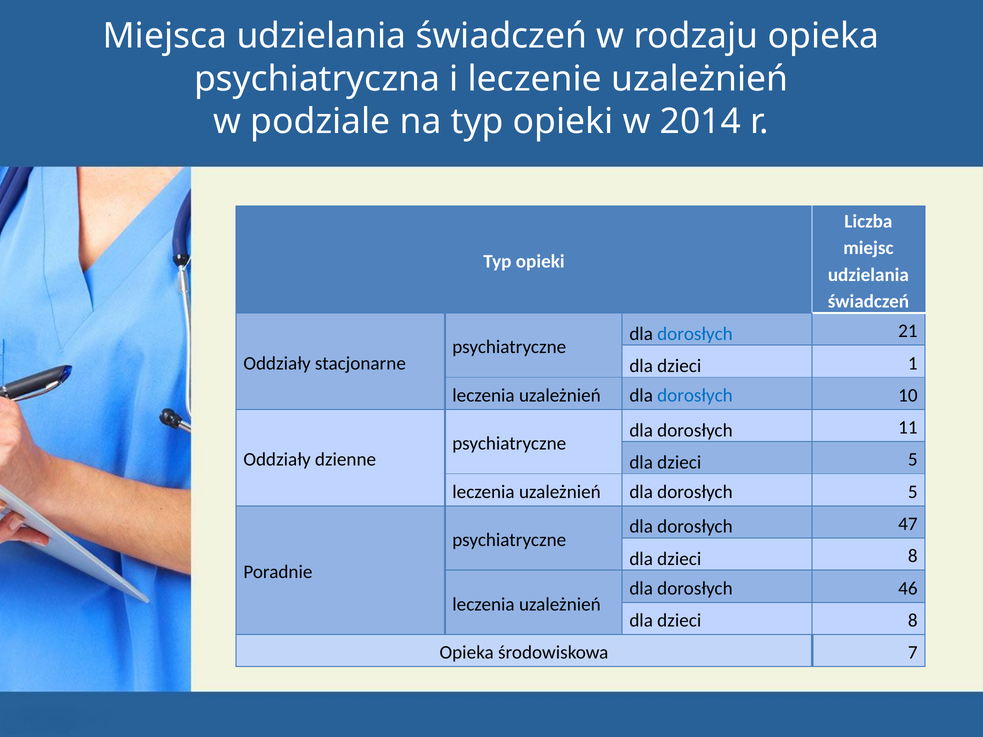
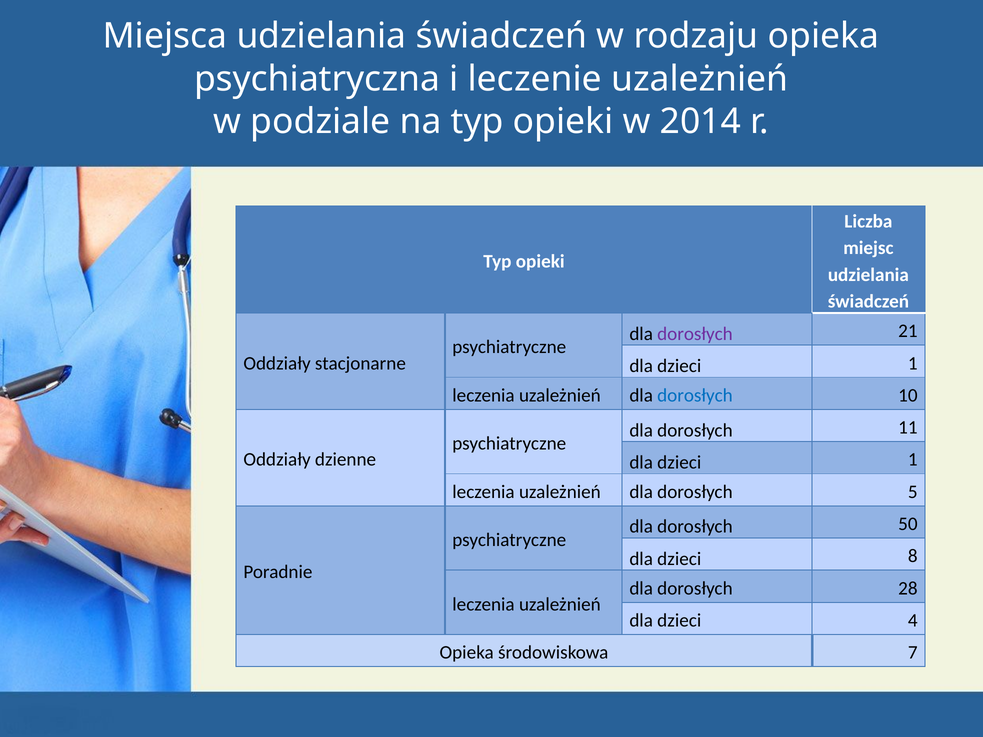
dorosłych at (695, 334) colour: blue -> purple
5 at (913, 460): 5 -> 1
47: 47 -> 50
46: 46 -> 28
8 at (913, 621): 8 -> 4
